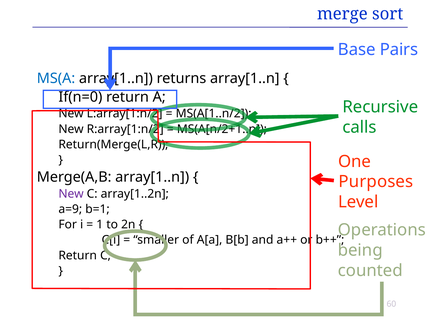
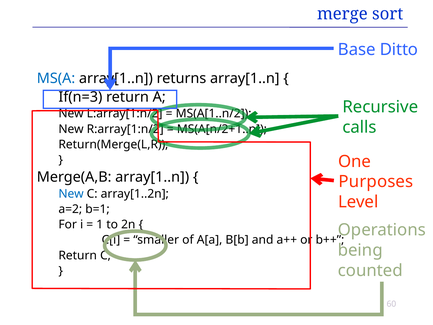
Pairs: Pairs -> Ditto
If(n=0: If(n=0 -> If(n=3
New at (71, 194) colour: purple -> blue
a=9: a=9 -> a=2
